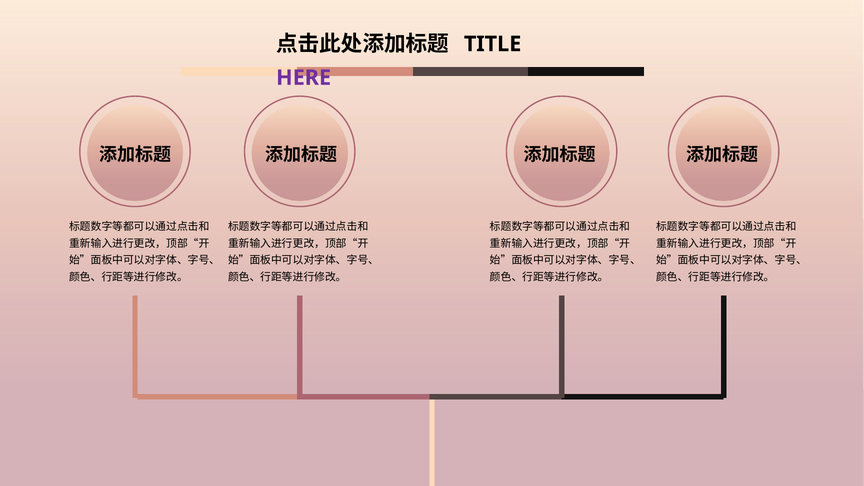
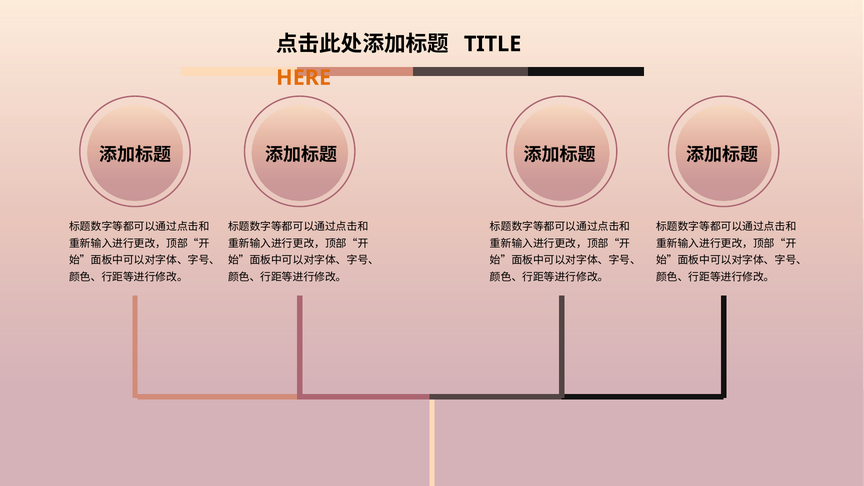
HERE colour: purple -> orange
